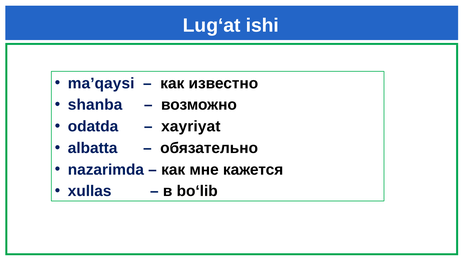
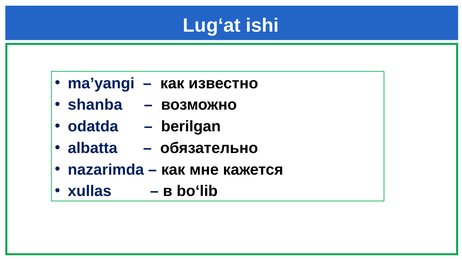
ma’qaysi: ma’qaysi -> ma’yangi
xayriyat: xayriyat -> berilgan
